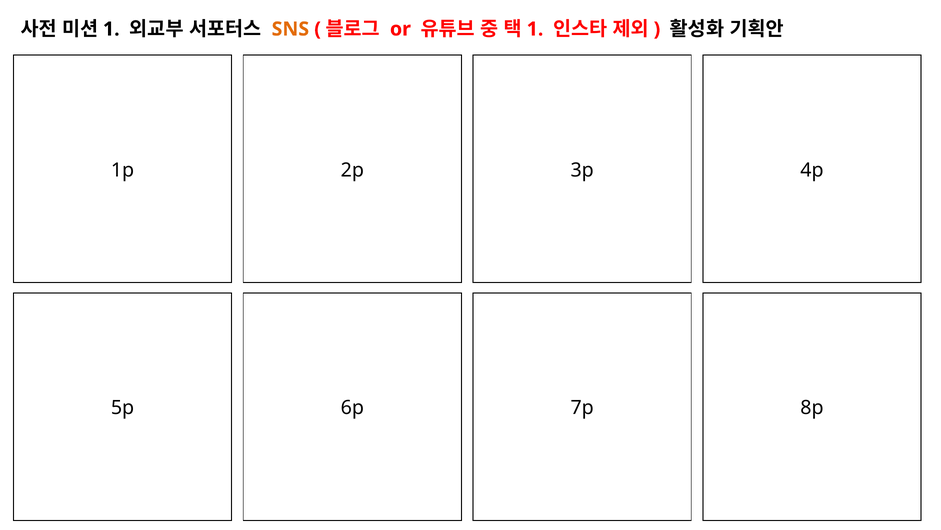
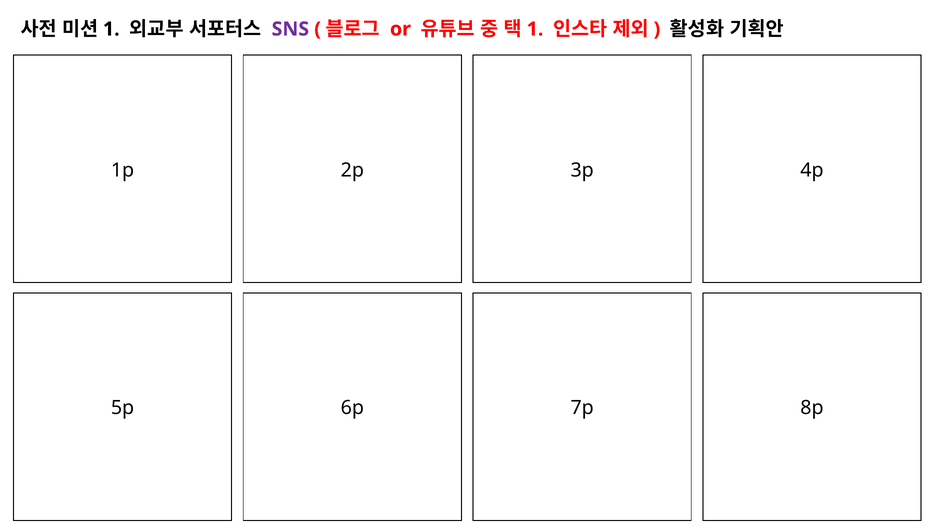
SNS colour: orange -> purple
